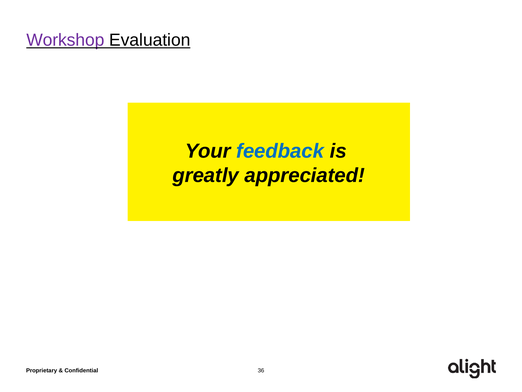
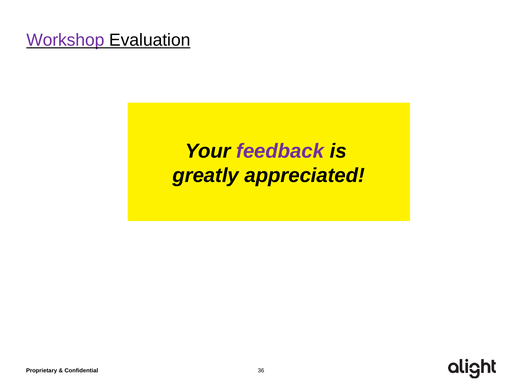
feedback colour: blue -> purple
